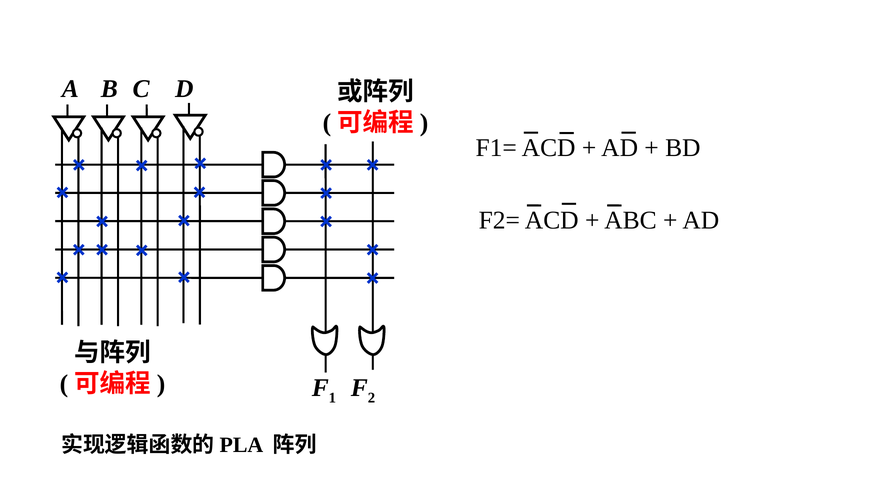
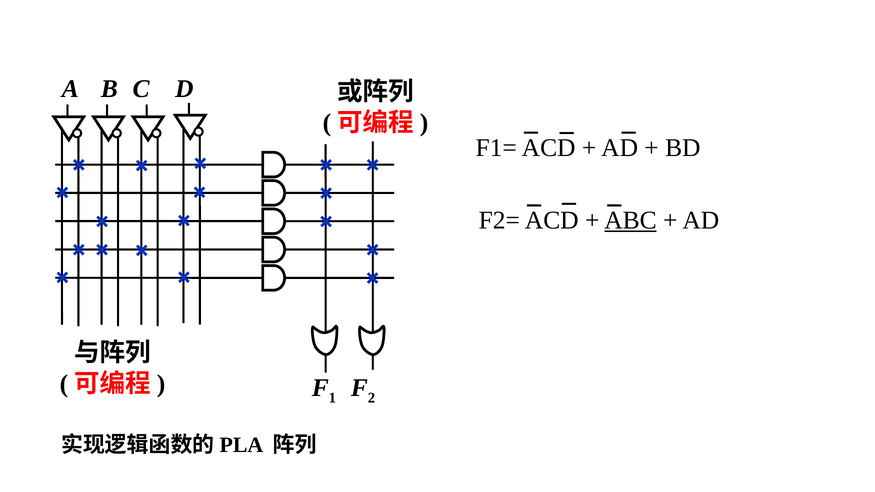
ABC underline: none -> present
